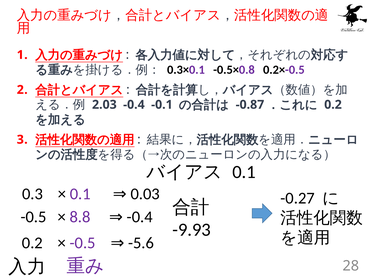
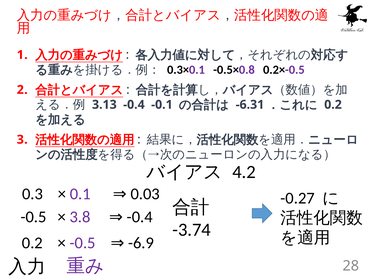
2.03: 2.03 -> 3.13
-0.87: -0.87 -> -6.31
0.1 at (244, 172): 0.1 -> 4.2
8.8: 8.8 -> 3.8
-9.93: -9.93 -> -3.74
-5.6: -5.6 -> -6.9
